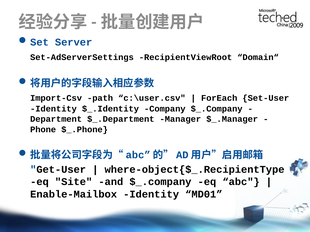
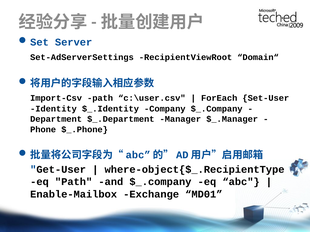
eq Site: Site -> Path
Enable-Mailbox Identity: Identity -> Exchange
